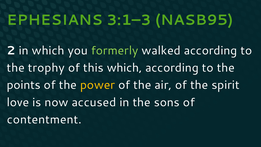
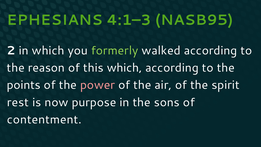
3:1–3: 3:1–3 -> 4:1–3
trophy: trophy -> reason
power colour: yellow -> pink
love: love -> rest
accused: accused -> purpose
